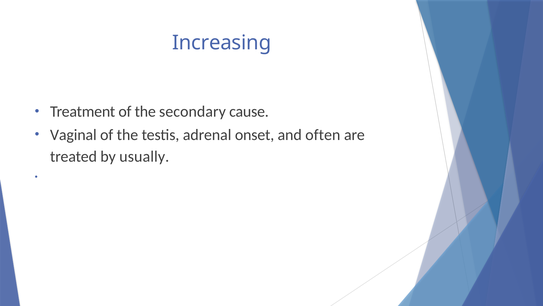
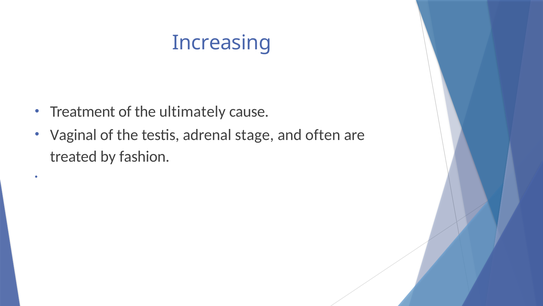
secondary: secondary -> ultimately
onset: onset -> stage
usually: usually -> fashion
